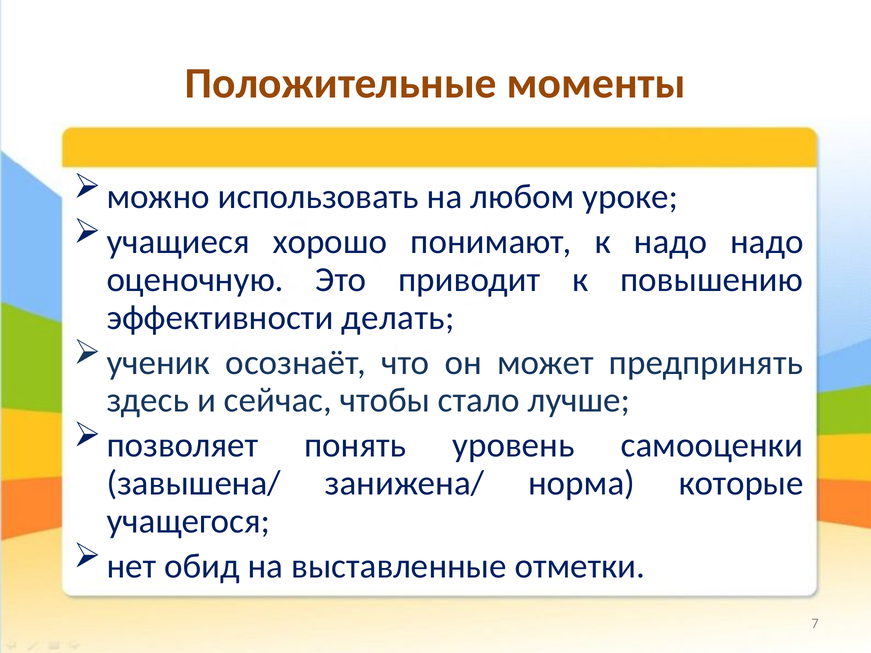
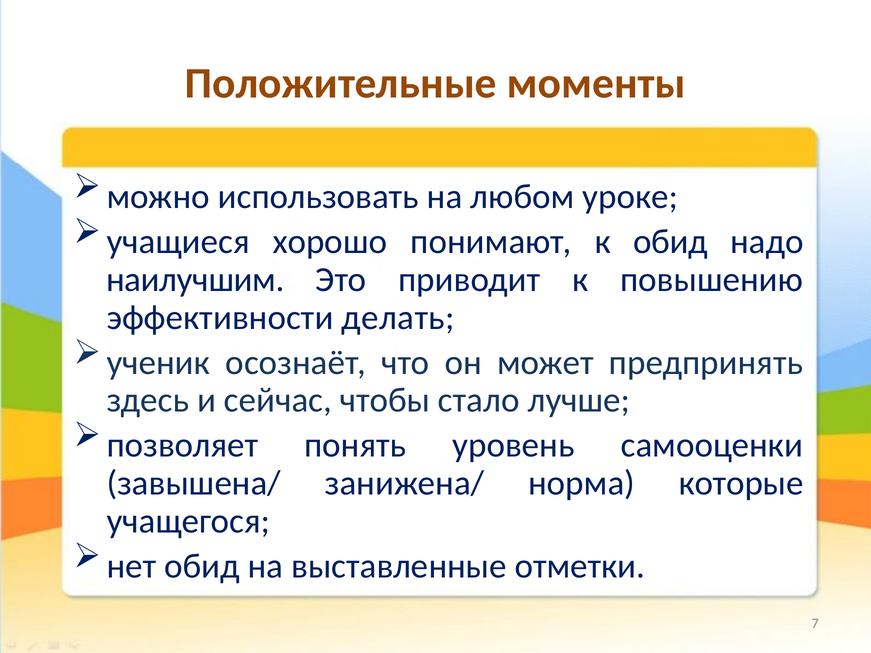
к надо: надо -> обид
оценочную: оценочную -> наилучшим
